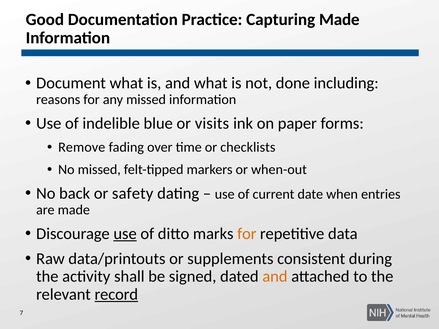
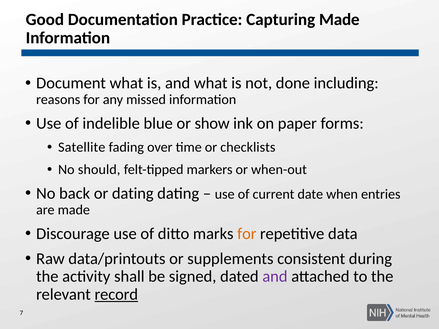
visits: visits -> show
Remove: Remove -> Satellite
No missed: missed -> should
or safety: safety -> dating
use at (125, 234) underline: present -> none
and at (275, 277) colour: orange -> purple
